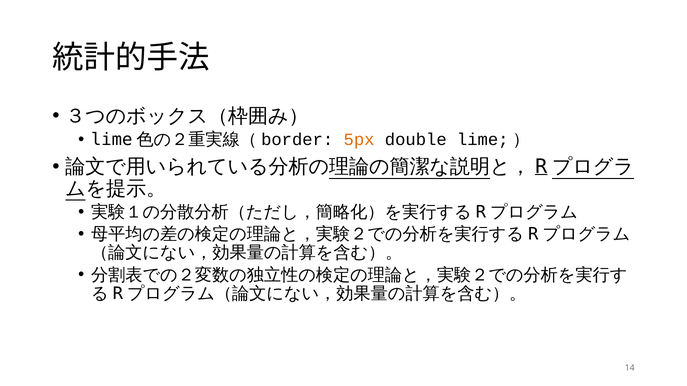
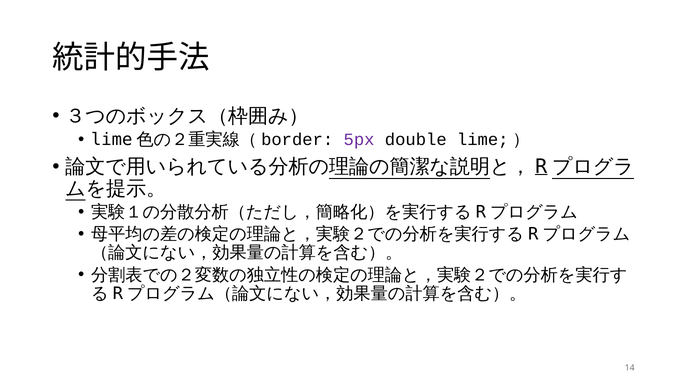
5px colour: orange -> purple
